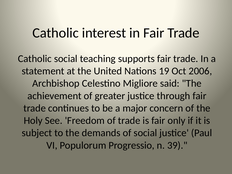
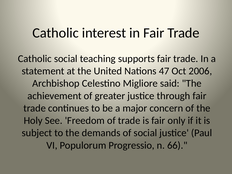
19: 19 -> 47
39: 39 -> 66
